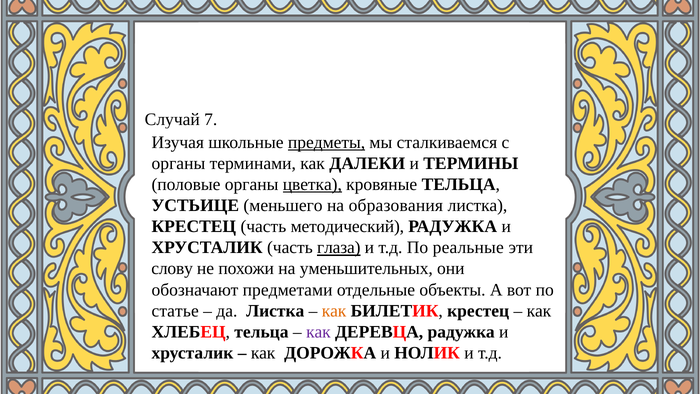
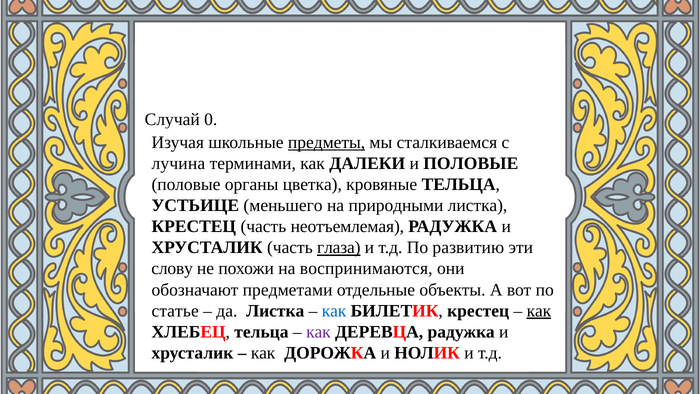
7: 7 -> 0
органы at (178, 164): органы -> лучина
и ТЕРМИНЫ: ТЕРМИНЫ -> ПОЛОВЫЕ
цветка underline: present -> none
образования: образования -> природными
методический: методический -> неотъемлемая
реальные: реальные -> развитию
уменьшительных: уменьшительных -> воспринимаются
как at (334, 311) colour: orange -> blue
как at (539, 311) underline: none -> present
